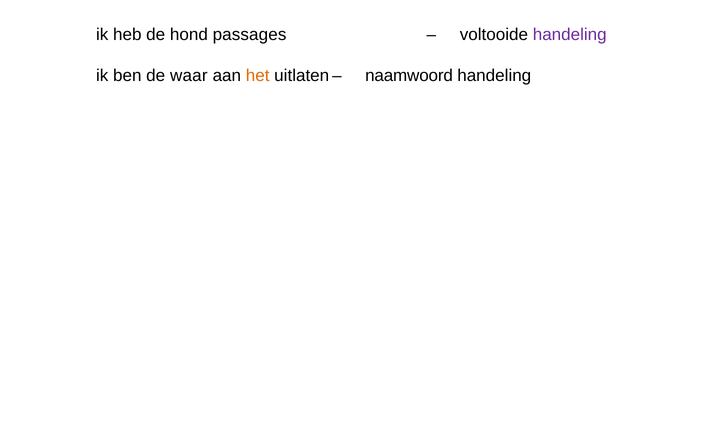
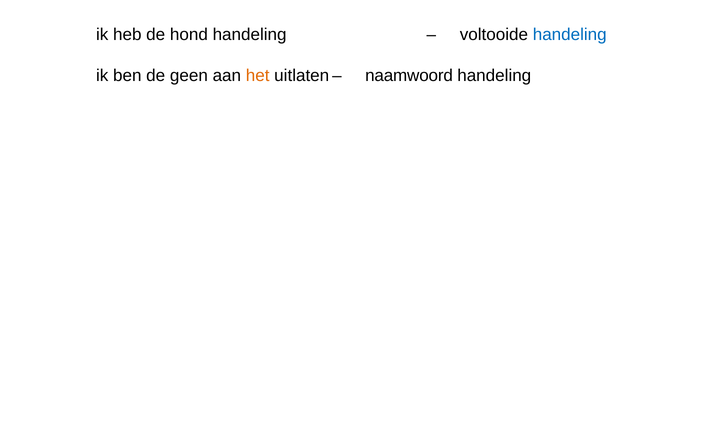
hond passages: passages -> handeling
handeling at (570, 34) colour: purple -> blue
waar: waar -> geen
